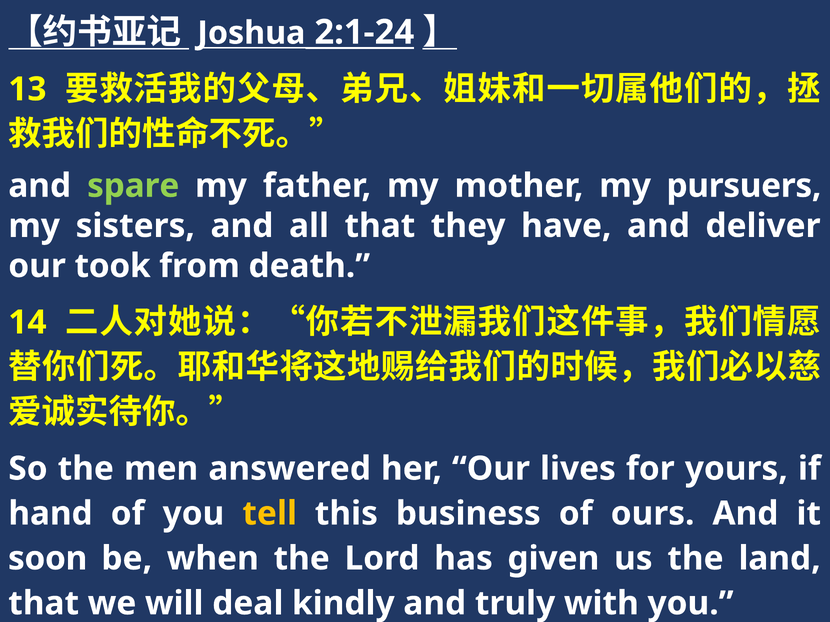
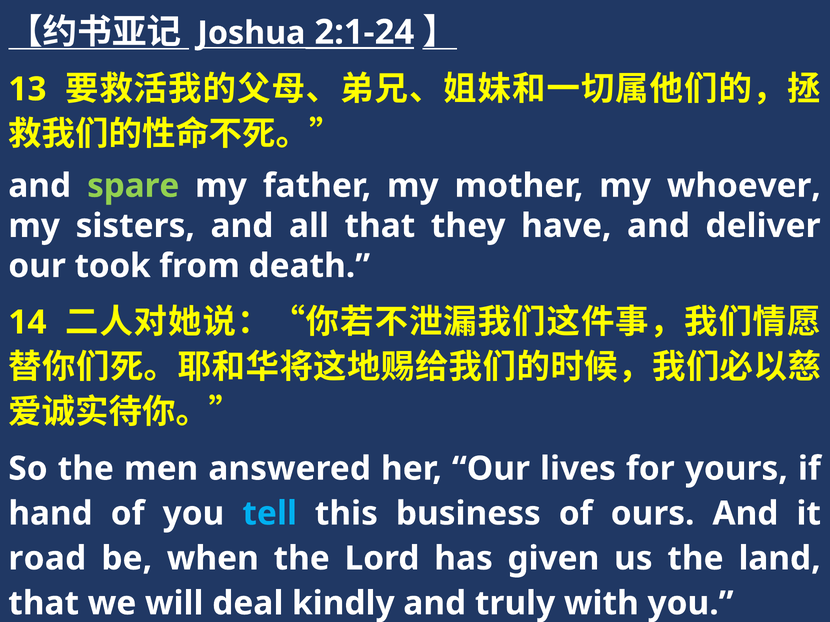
pursuers: pursuers -> whoever
tell colour: yellow -> light blue
soon: soon -> road
